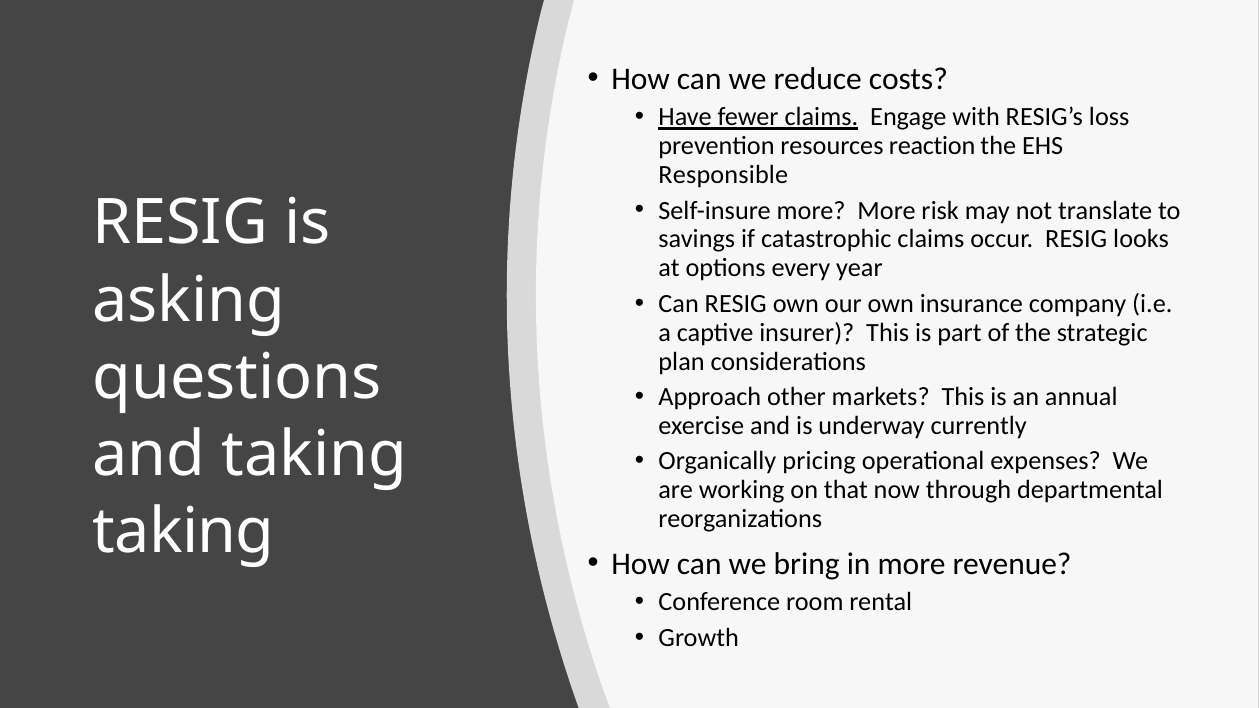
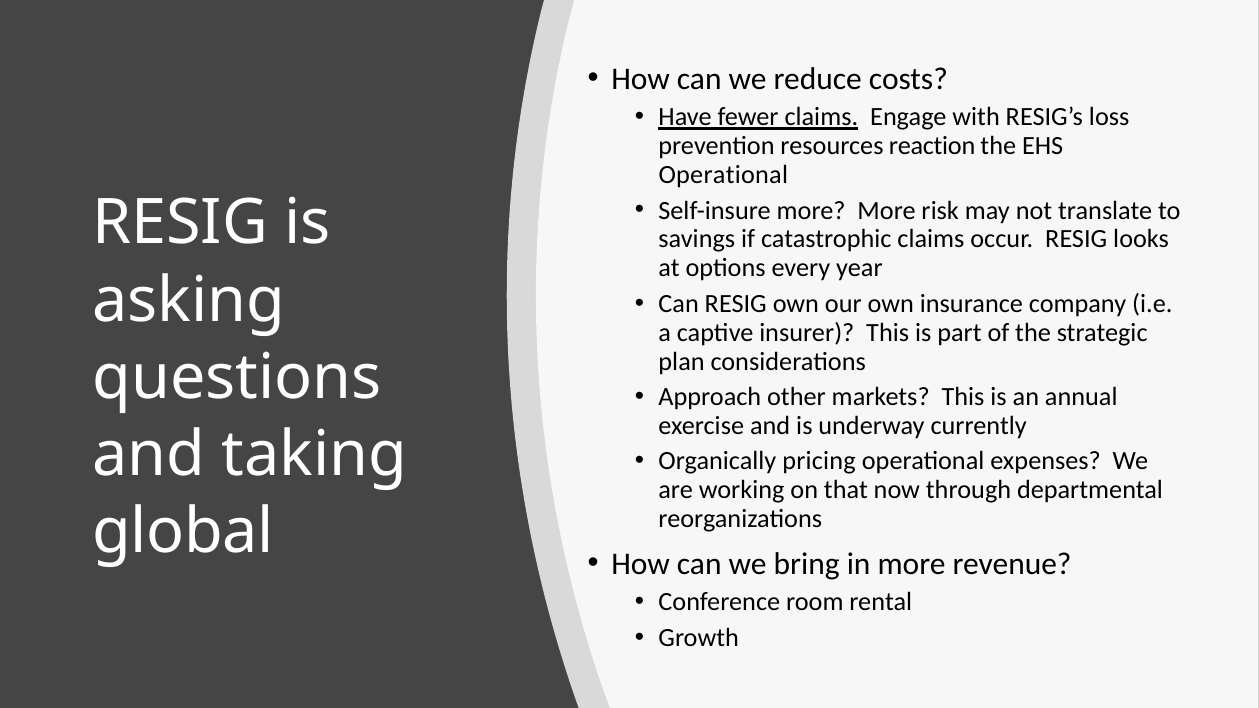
Responsible at (723, 175): Responsible -> Operational
taking at (184, 532): taking -> global
